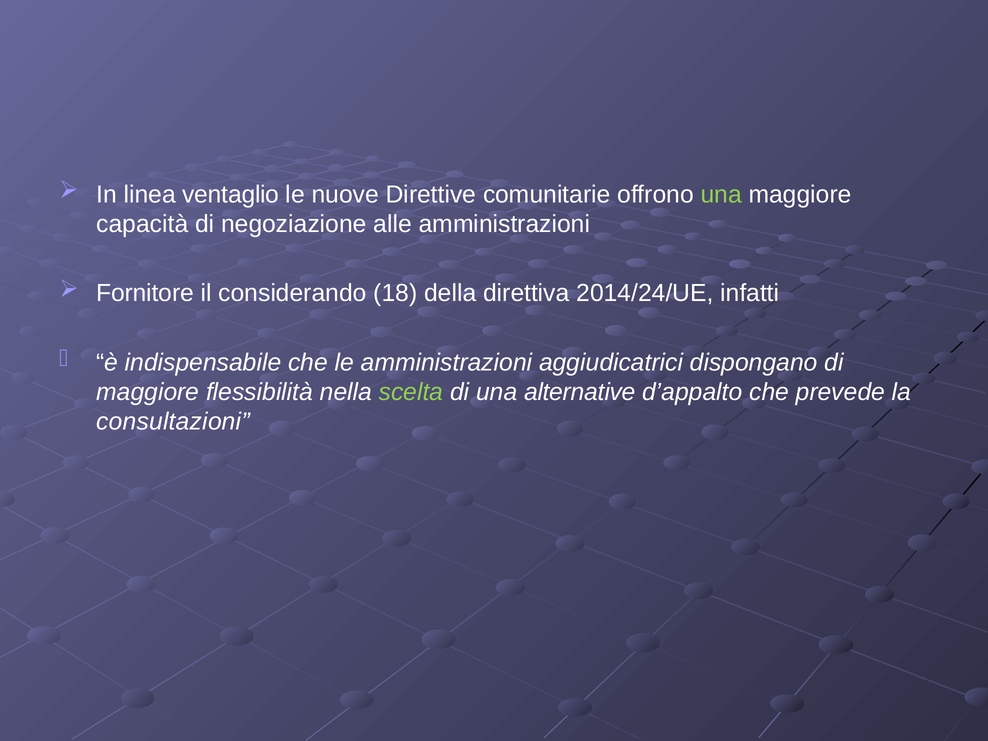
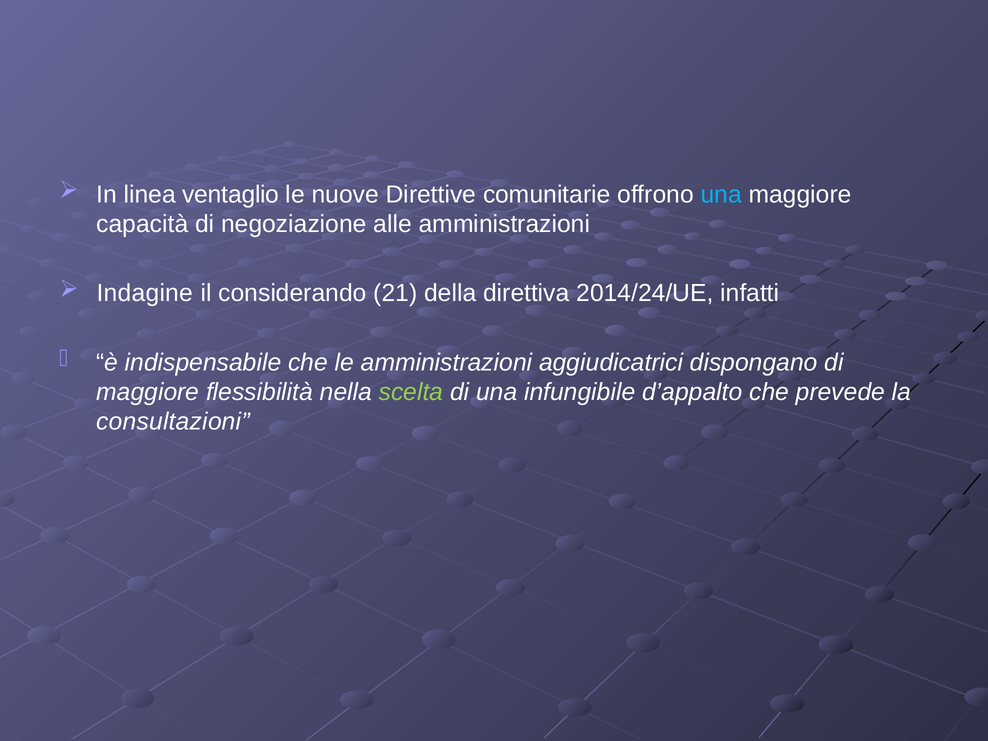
una at (721, 194) colour: light green -> light blue
Fornitore: Fornitore -> Indagine
18: 18 -> 21
alternative: alternative -> infungibile
